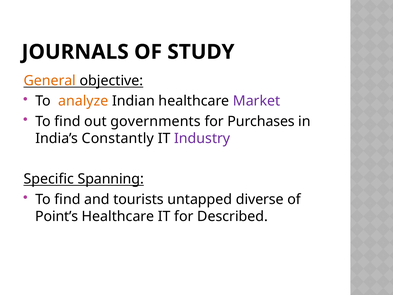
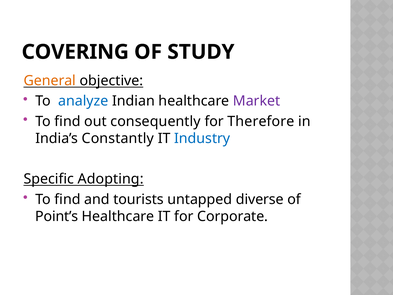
JOURNALS: JOURNALS -> COVERING
analyze colour: orange -> blue
governments: governments -> consequently
Purchases: Purchases -> Therefore
Industry colour: purple -> blue
Spanning: Spanning -> Adopting
Described: Described -> Corporate
